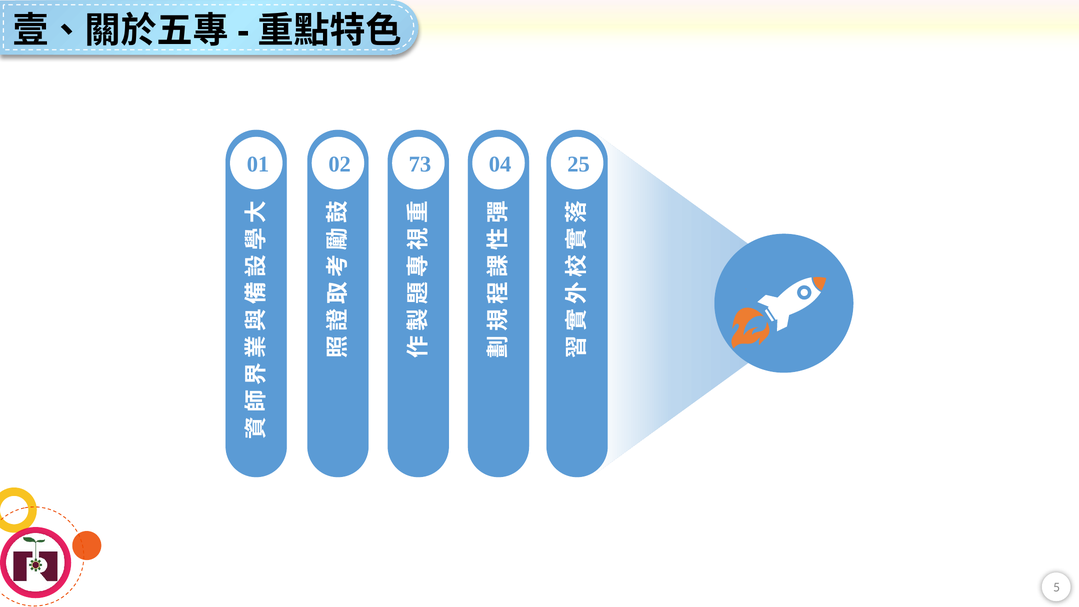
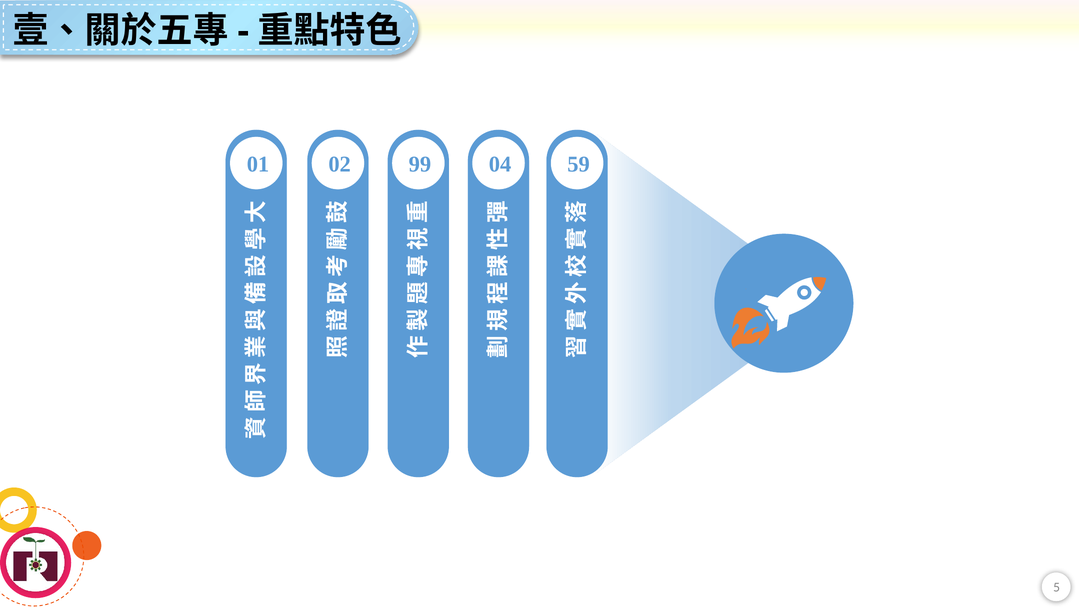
73: 73 -> 99
25: 25 -> 59
